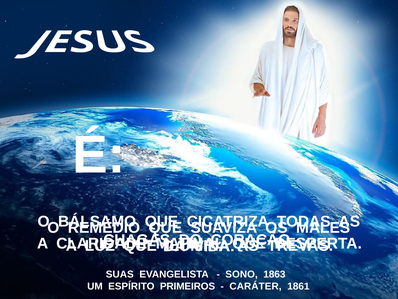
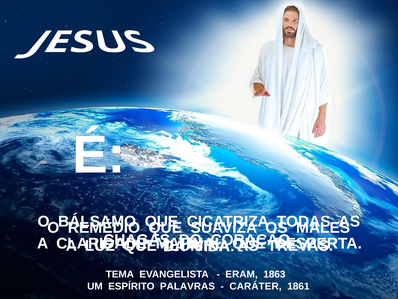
SUAS: SUAS -> TEMA
SONO: SONO -> ERAM
PRIMEIROS: PRIMEIROS -> PALAVRAS
